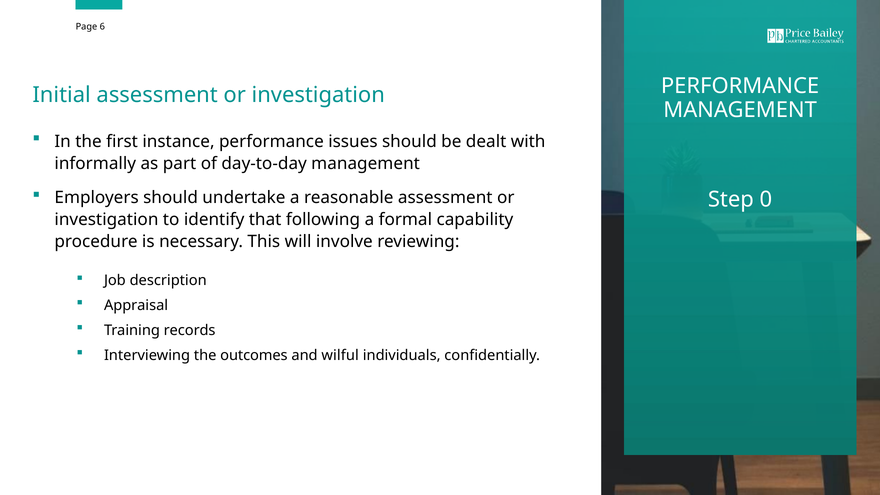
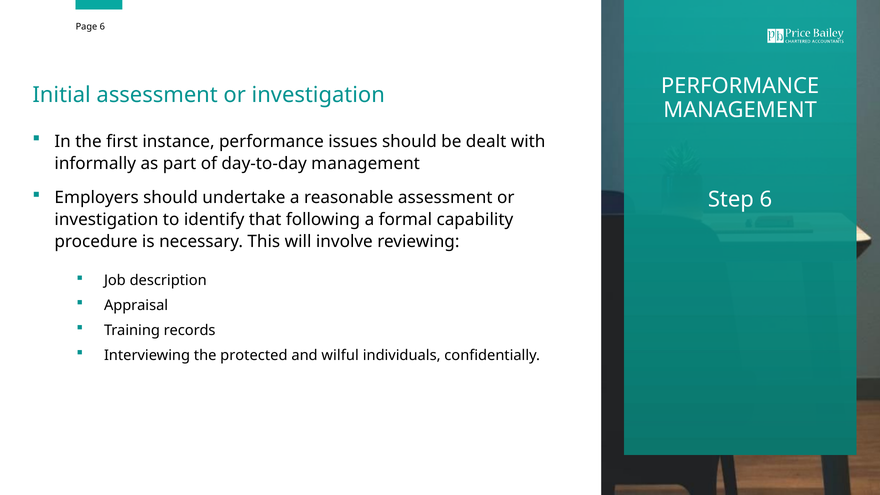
Step 0: 0 -> 6
outcomes: outcomes -> protected
